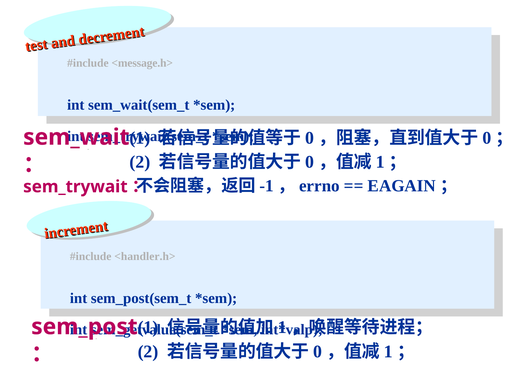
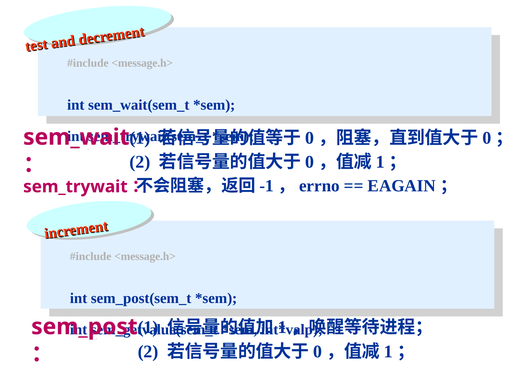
<handler.h> at (145, 256): <handler.h> -> <message.h>
